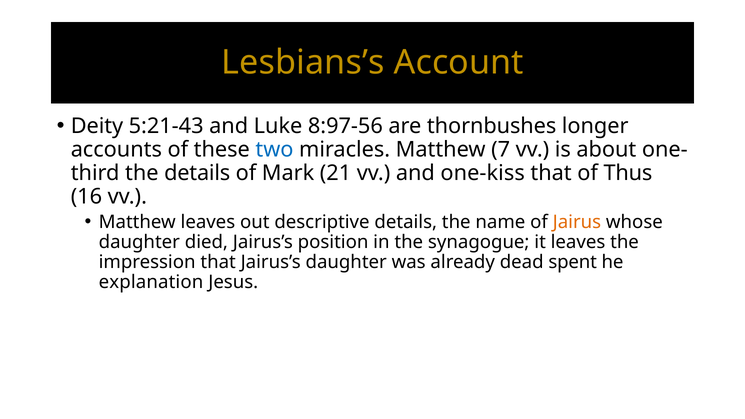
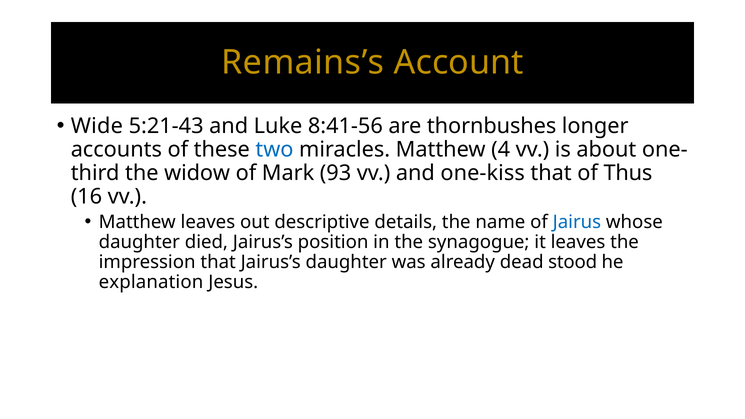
Lesbians’s: Lesbians’s -> Remains’s
Deity: Deity -> Wide
8:97-56: 8:97-56 -> 8:41-56
7: 7 -> 4
the details: details -> widow
21: 21 -> 93
Jairus colour: orange -> blue
spent: spent -> stood
